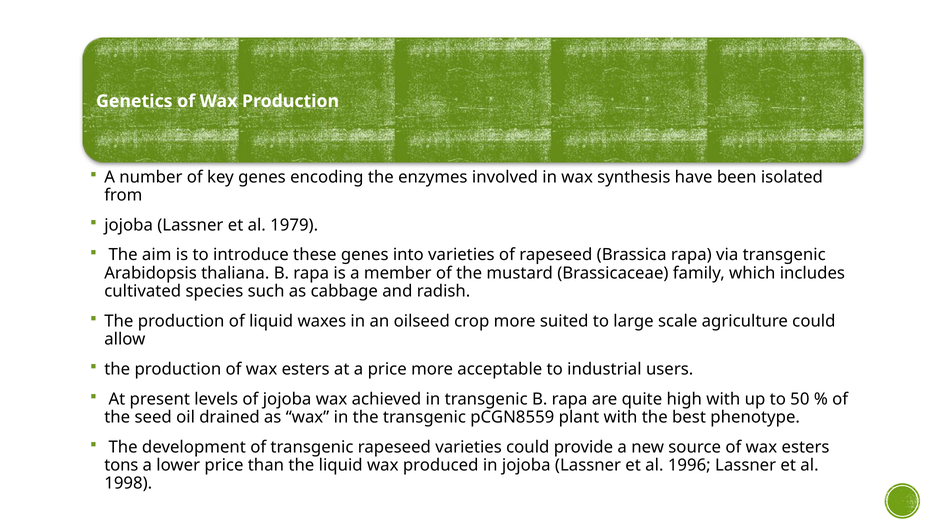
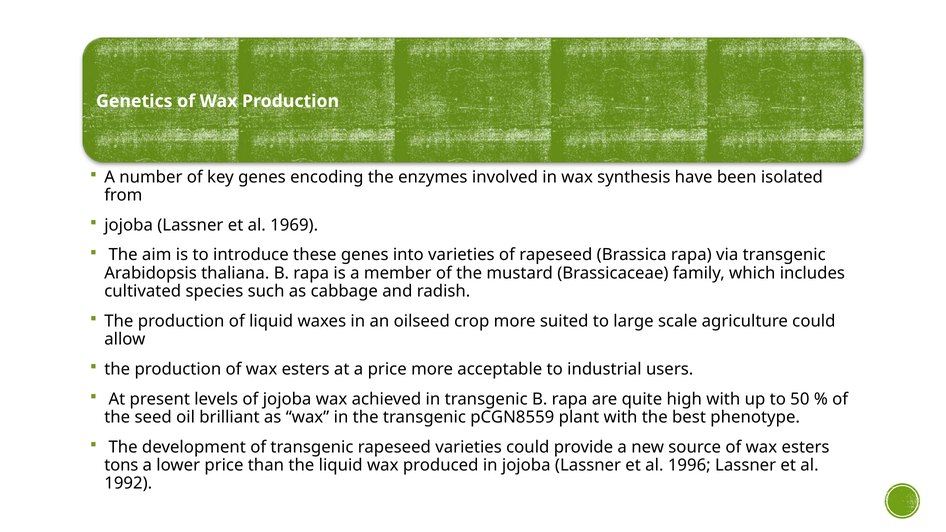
1979: 1979 -> 1969
drained: drained -> brilliant
1998: 1998 -> 1992
